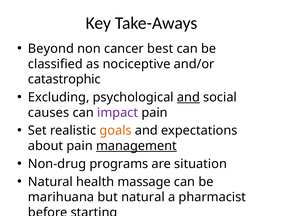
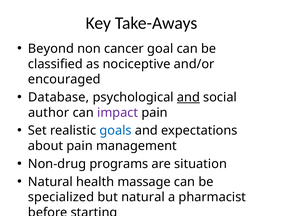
best: best -> goal
catastrophic: catastrophic -> encouraged
Excluding: Excluding -> Database
causes: causes -> author
goals colour: orange -> blue
management underline: present -> none
marihuana: marihuana -> specialized
